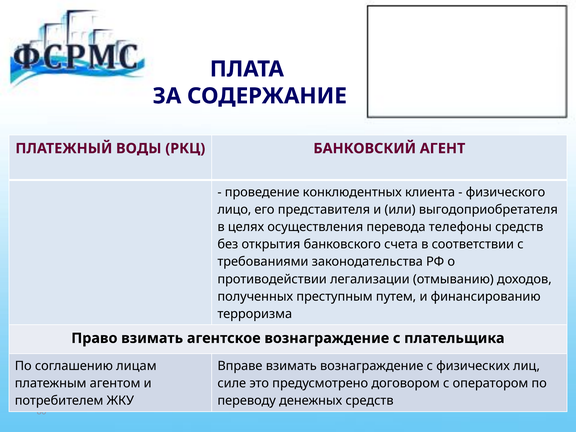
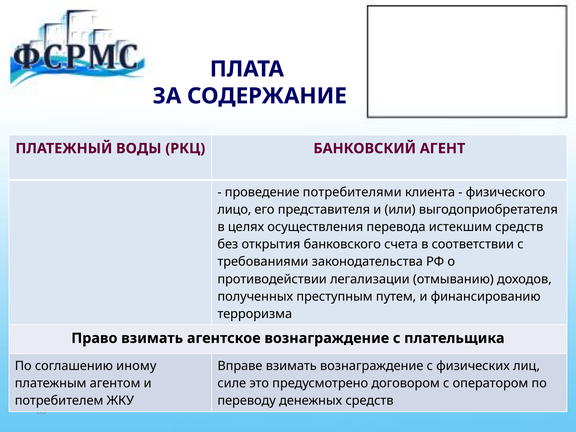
конклюдентных: конклюдентных -> потребителями
телефоны: телефоны -> истекшим
лицам: лицам -> иному
